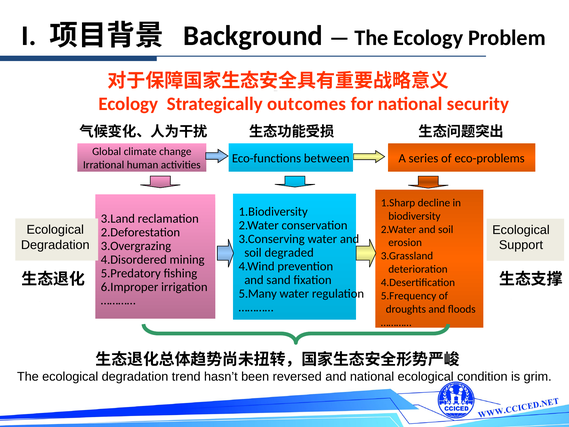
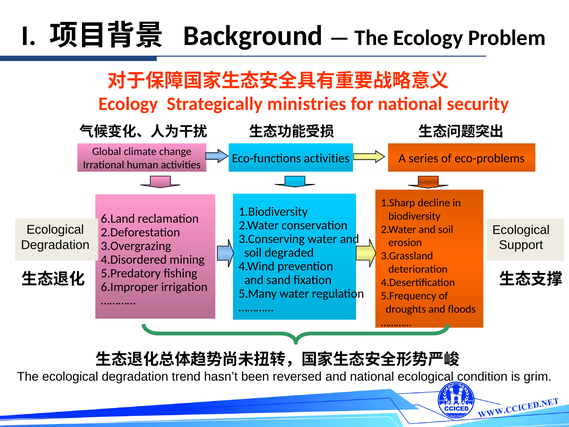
outcomes: outcomes -> ministries
Eco-functions between: between -> activities
3.Land: 3.Land -> 6.Land
